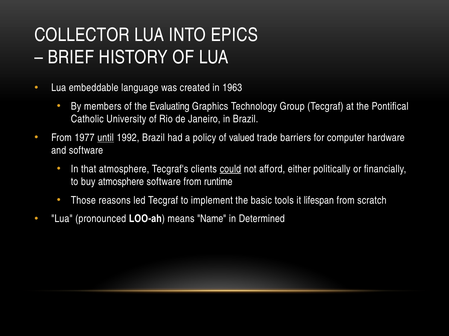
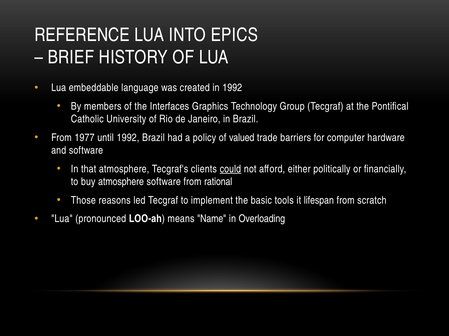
COLLECTOR: COLLECTOR -> REFERENCE
in 1963: 1963 -> 1992
Evaluating: Evaluating -> Interfaces
until underline: present -> none
runtime: runtime -> rational
Determined: Determined -> Overloading
